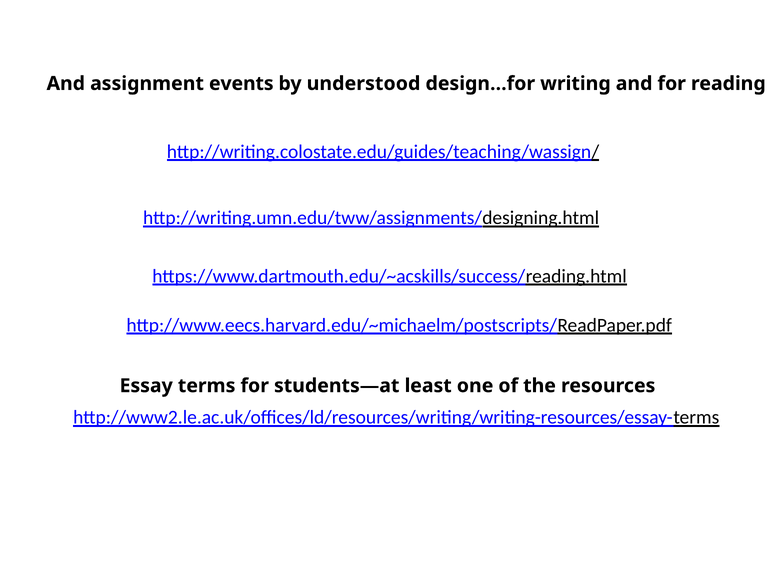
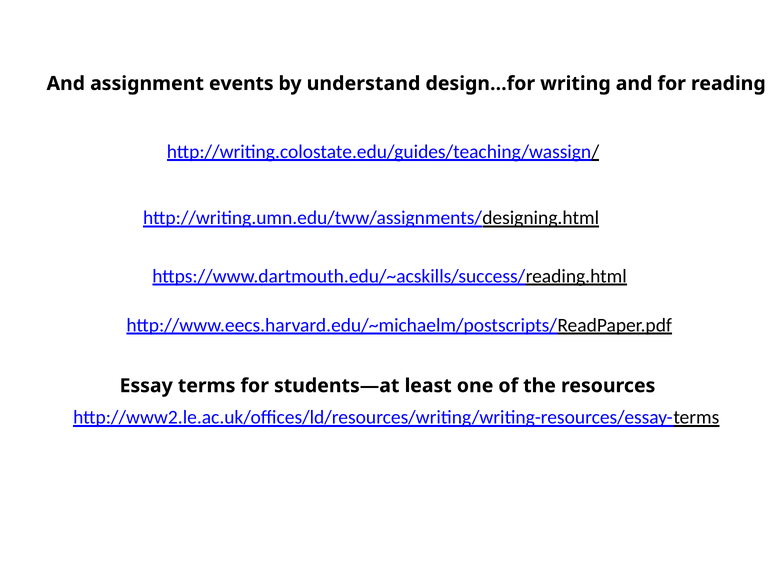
understood: understood -> understand
